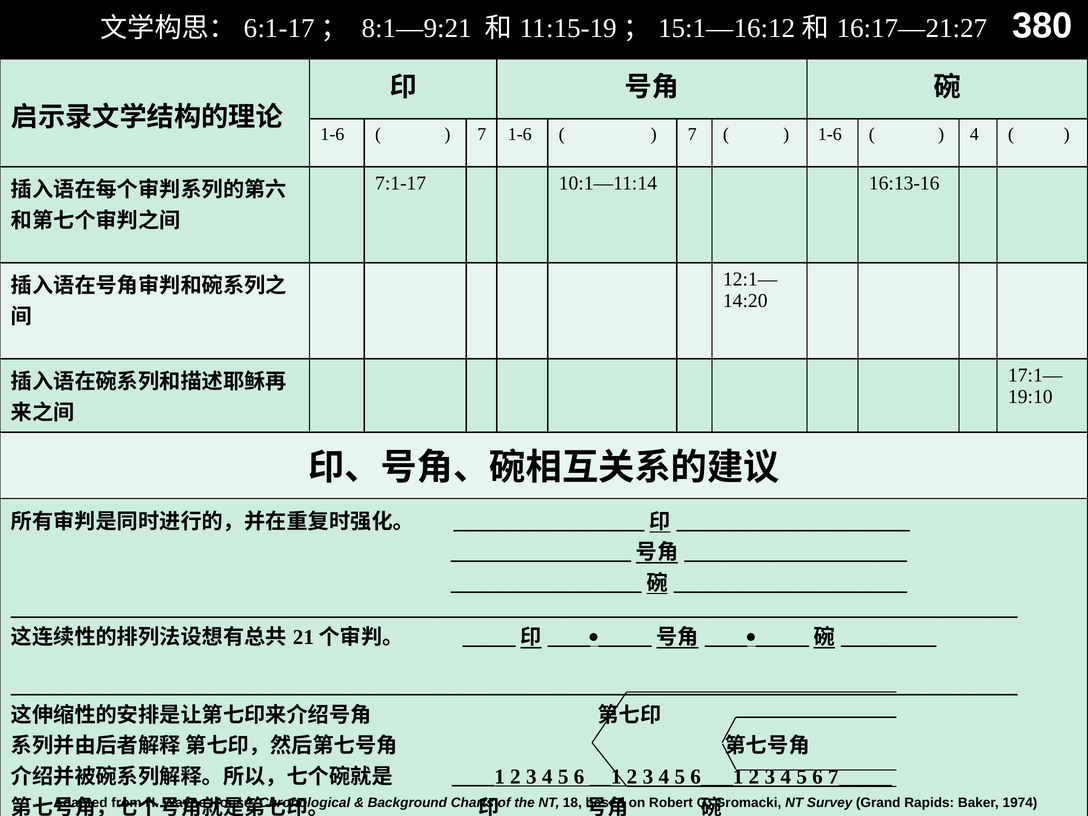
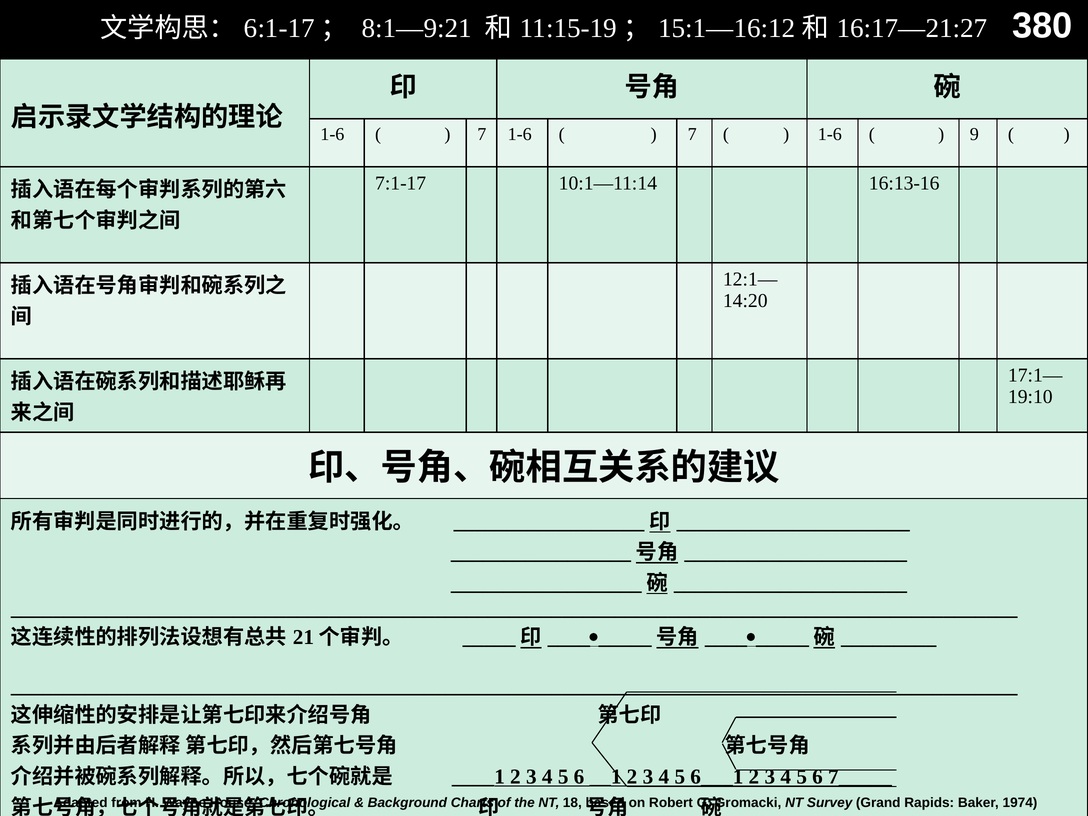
4 at (974, 134): 4 -> 9
